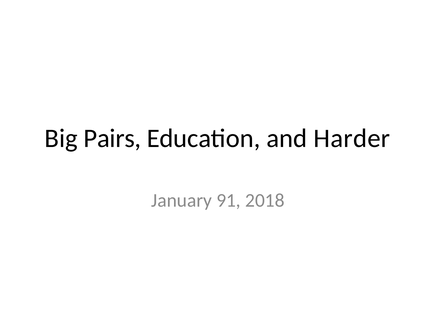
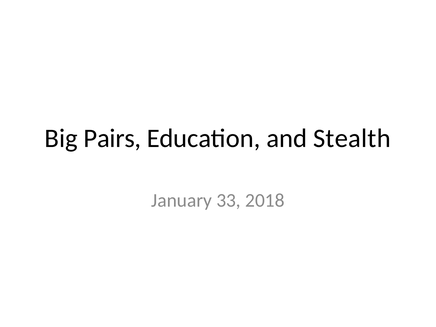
Harder: Harder -> Stealth
91: 91 -> 33
